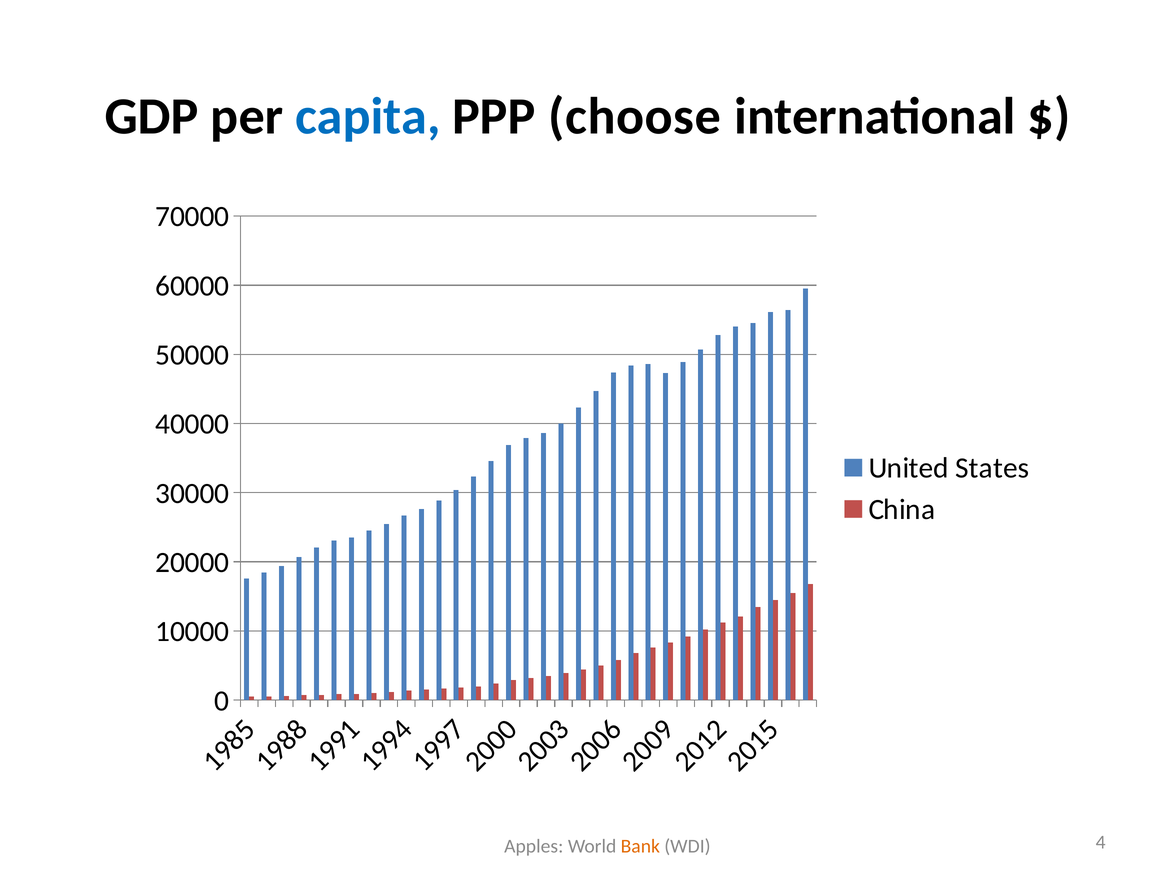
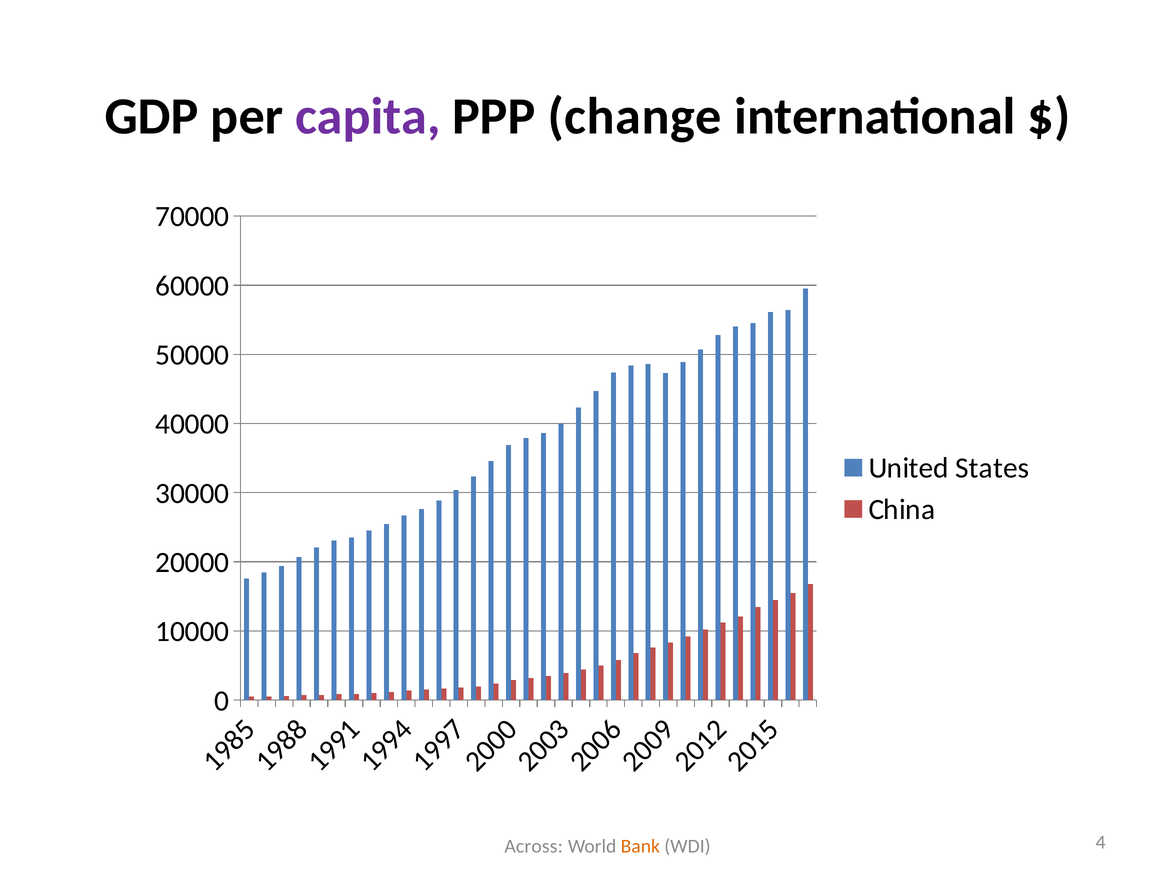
capita colour: blue -> purple
choose: choose -> change
Apples: Apples -> Across
